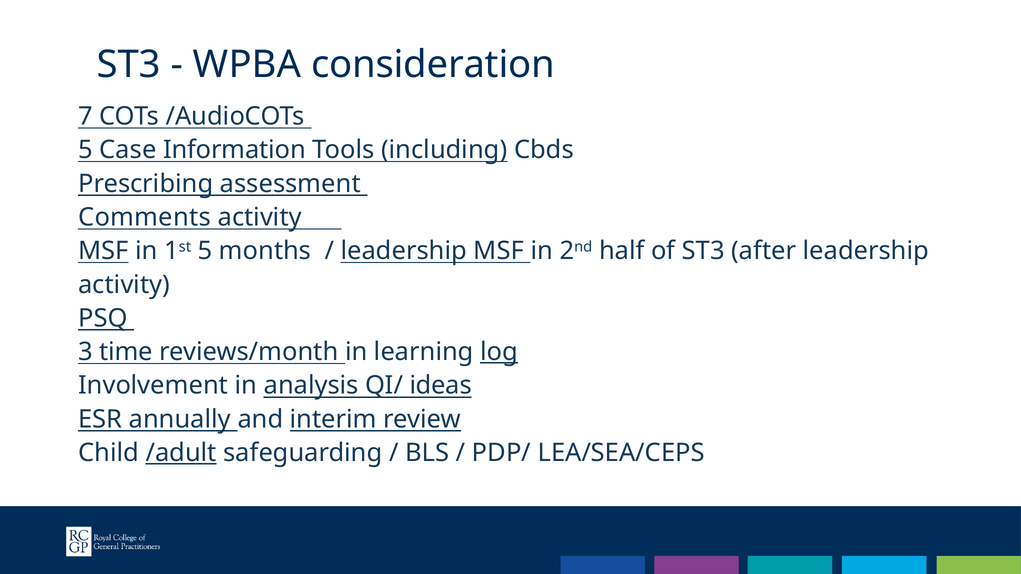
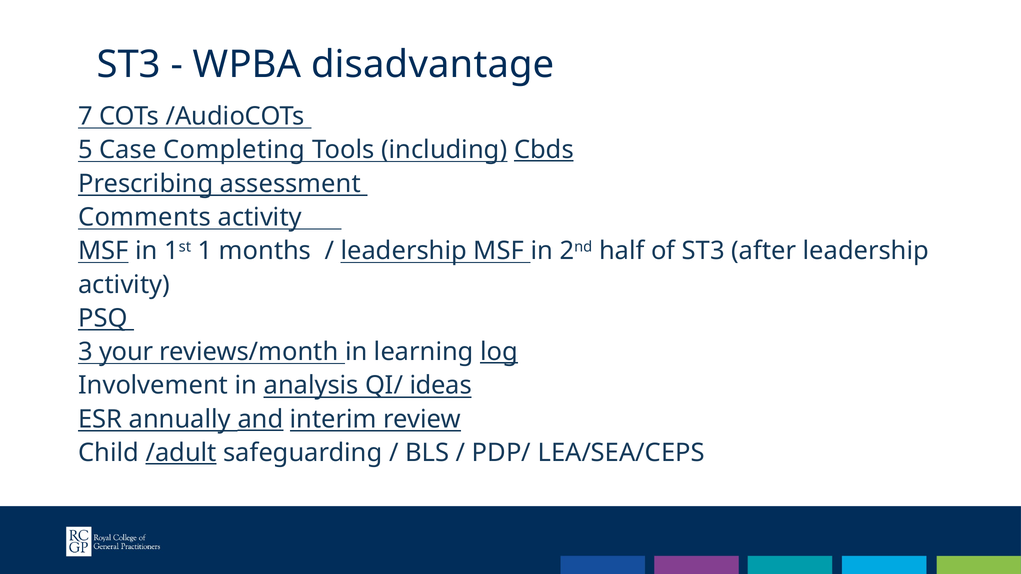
consideration: consideration -> disadvantage
Information: Information -> Completing
Cbds underline: none -> present
1st 5: 5 -> 1
time: time -> your
and underline: none -> present
